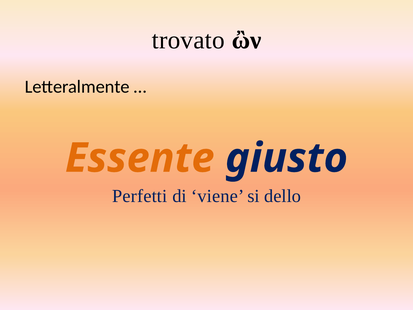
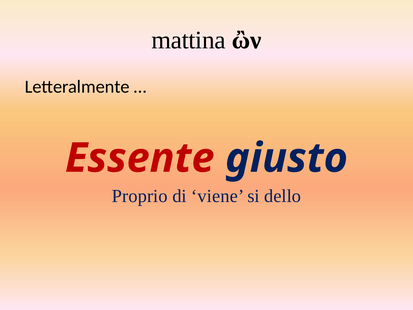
trovato: trovato -> mattina
Essente colour: orange -> red
Perfetti: Perfetti -> Proprio
